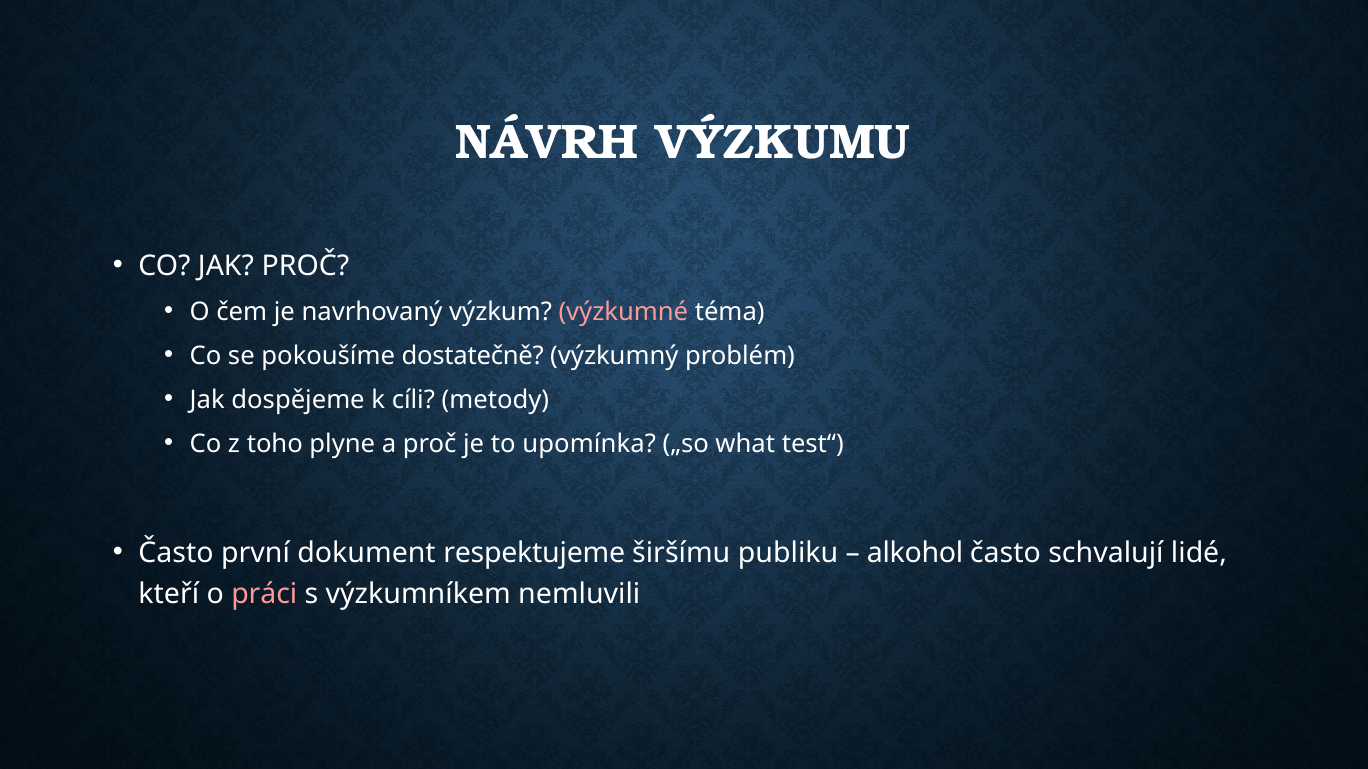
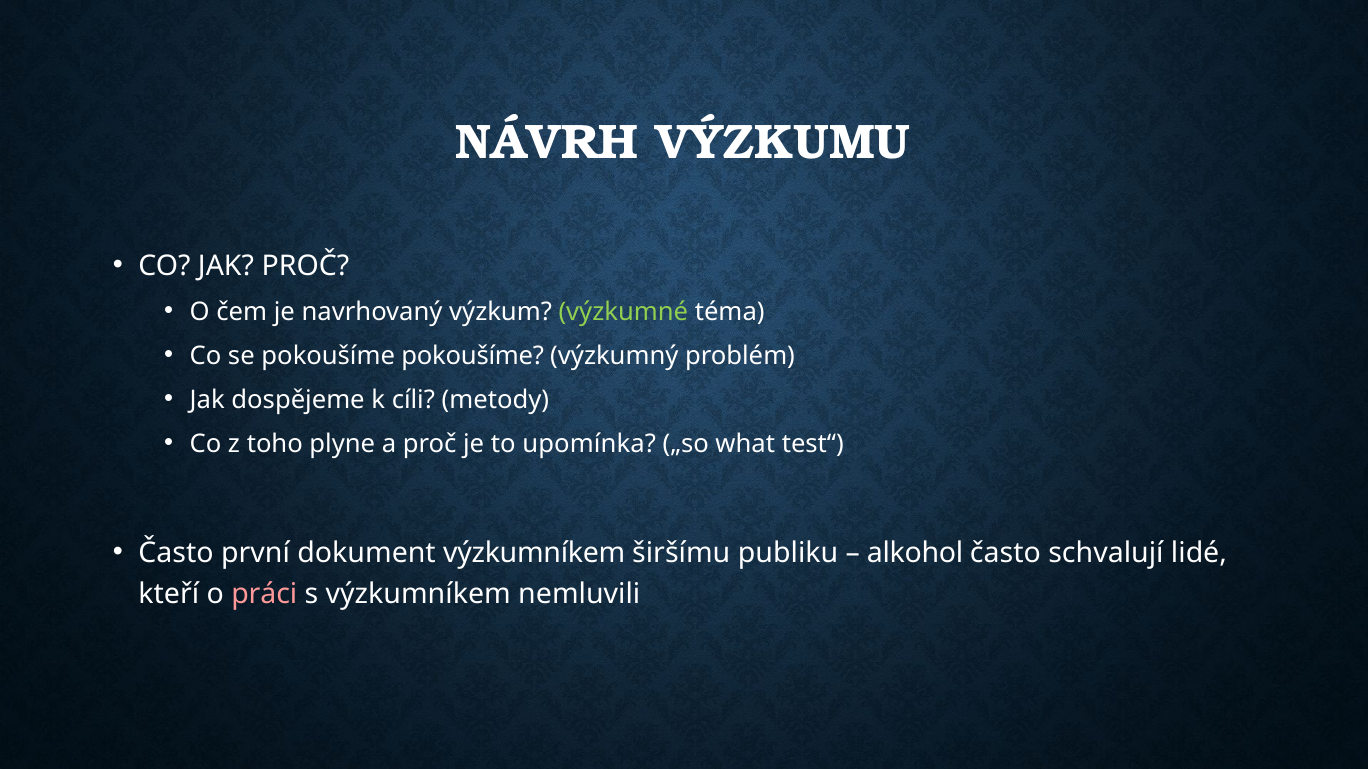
výzkumné colour: pink -> light green
pokoušíme dostatečně: dostatečně -> pokoušíme
dokument respektujeme: respektujeme -> výzkumníkem
